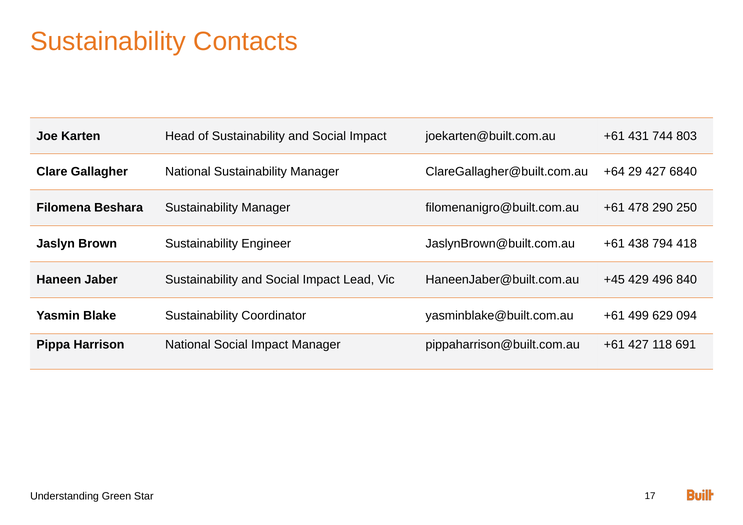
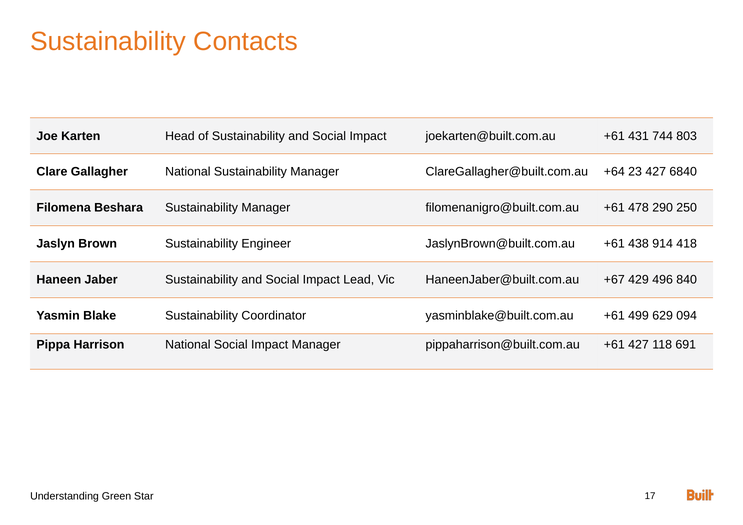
29: 29 -> 23
794: 794 -> 914
+45: +45 -> +67
